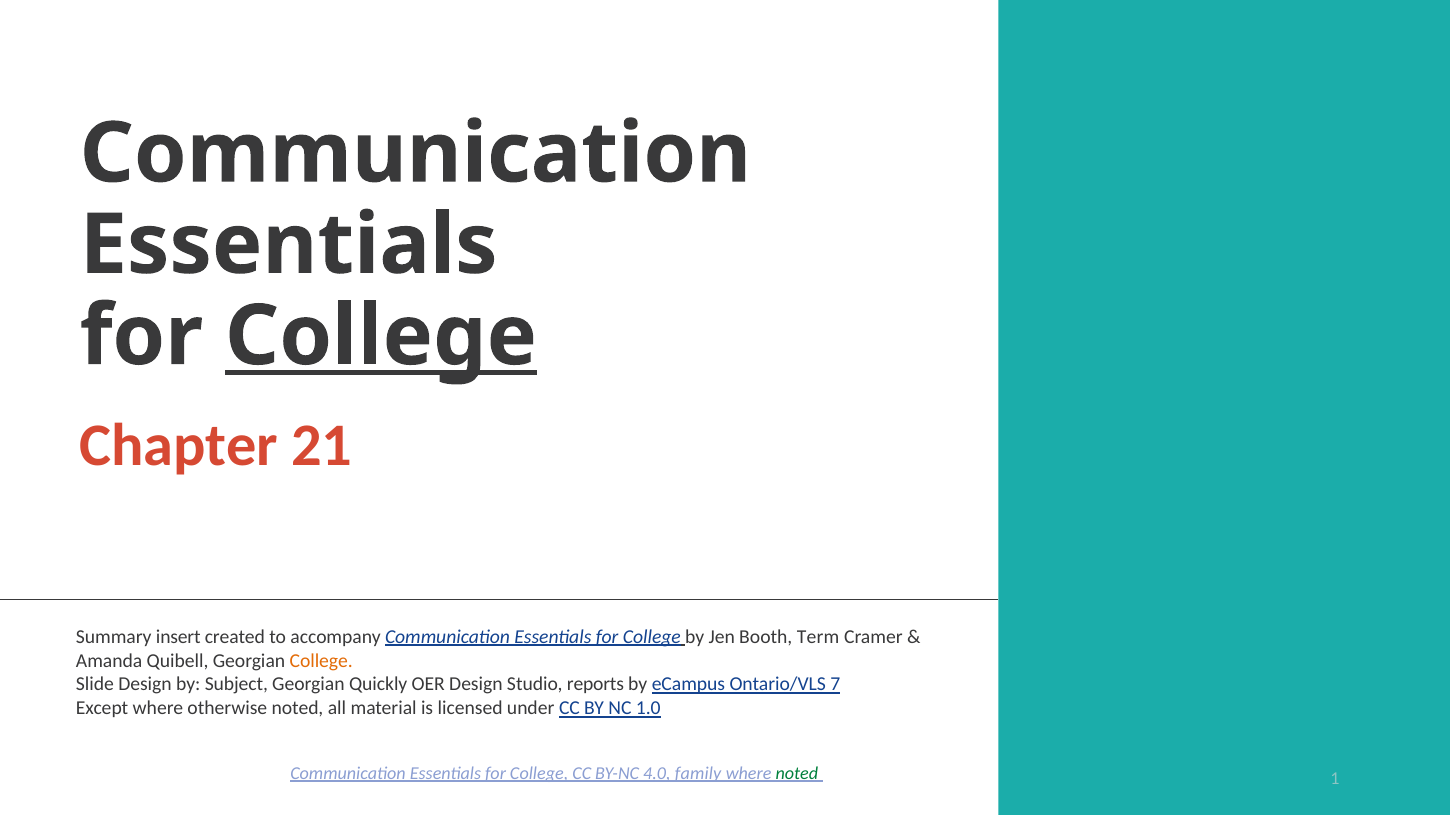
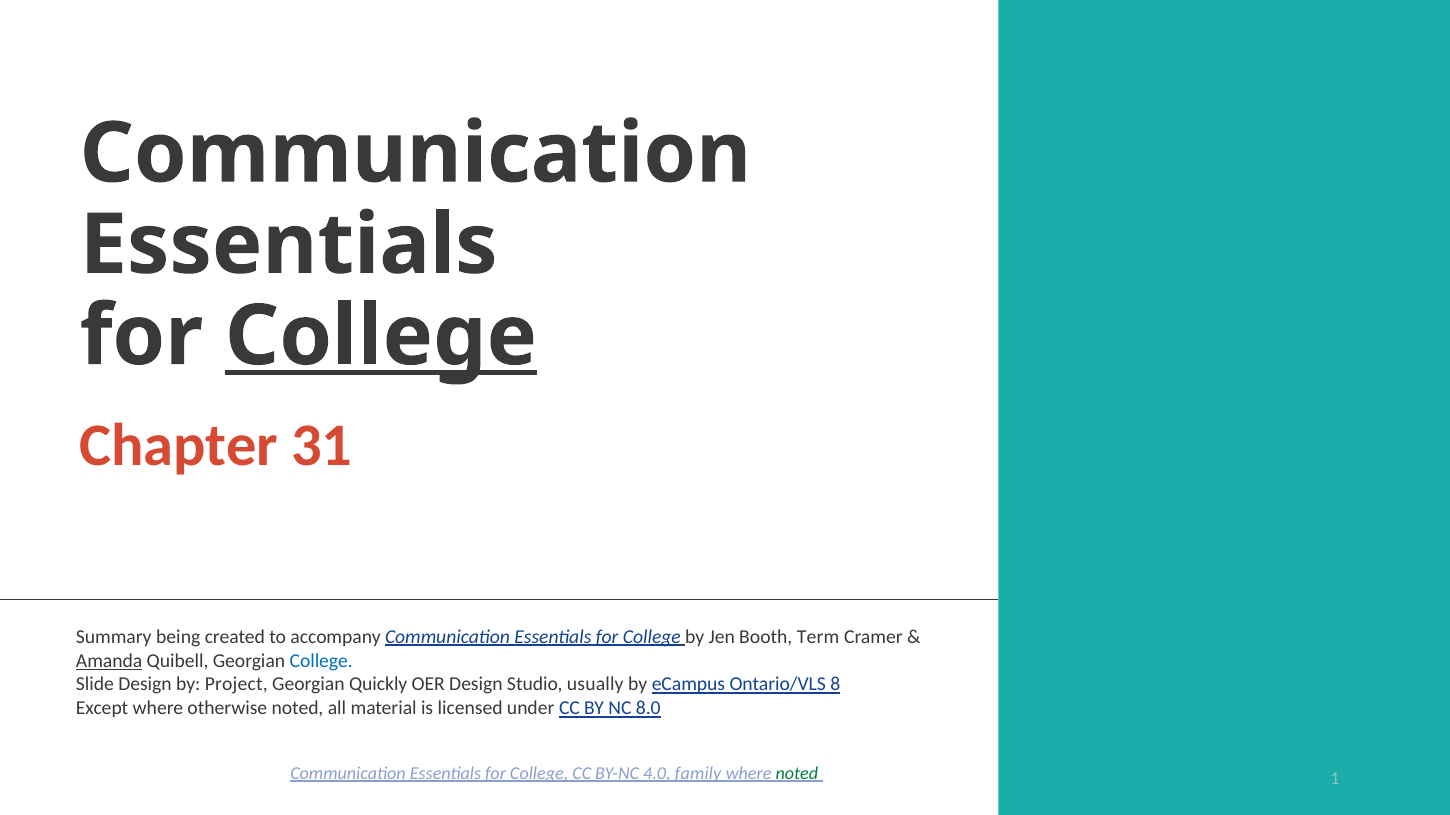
21: 21 -> 31
insert: insert -> being
Amanda underline: none -> present
College at (321, 661) colour: orange -> blue
Subject: Subject -> Project
reports: reports -> usually
7: 7 -> 8
1.0: 1.0 -> 8.0
